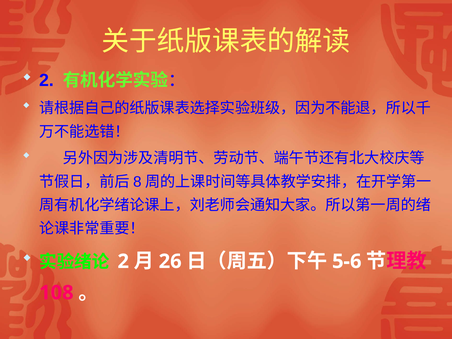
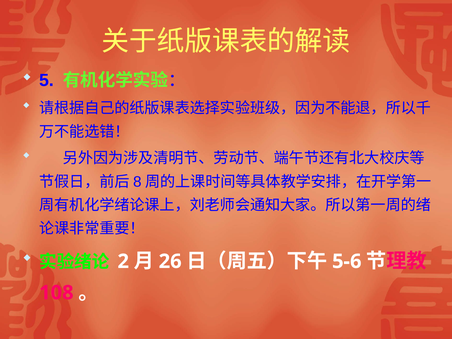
2 at (46, 80): 2 -> 5
